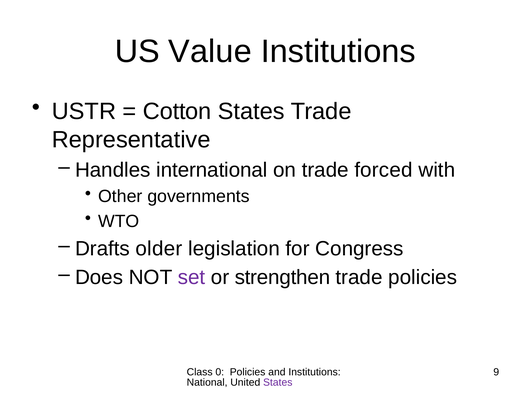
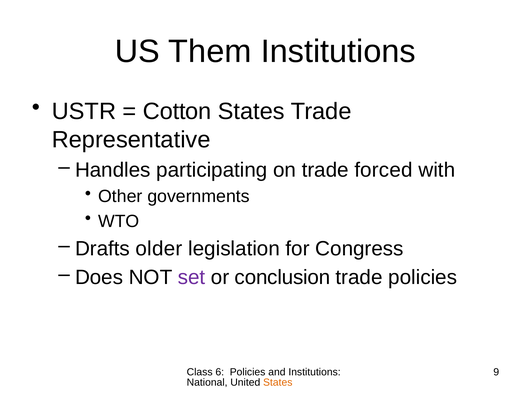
Value: Value -> Them
international: international -> participating
strengthen: strengthen -> conclusion
0: 0 -> 6
States at (278, 383) colour: purple -> orange
